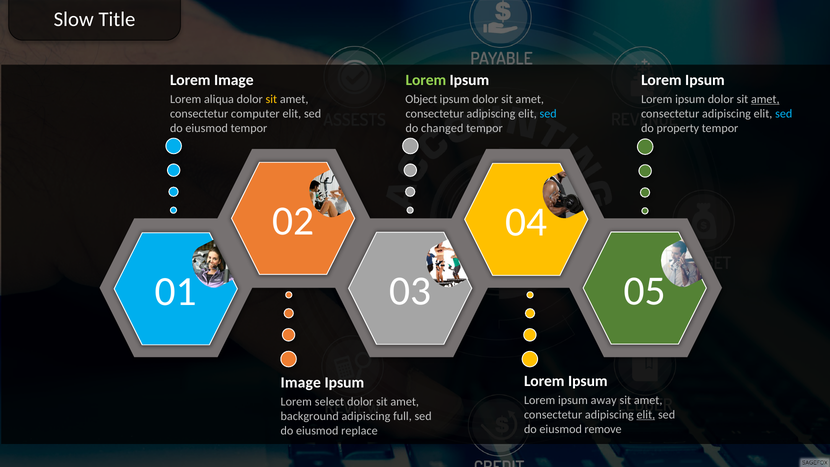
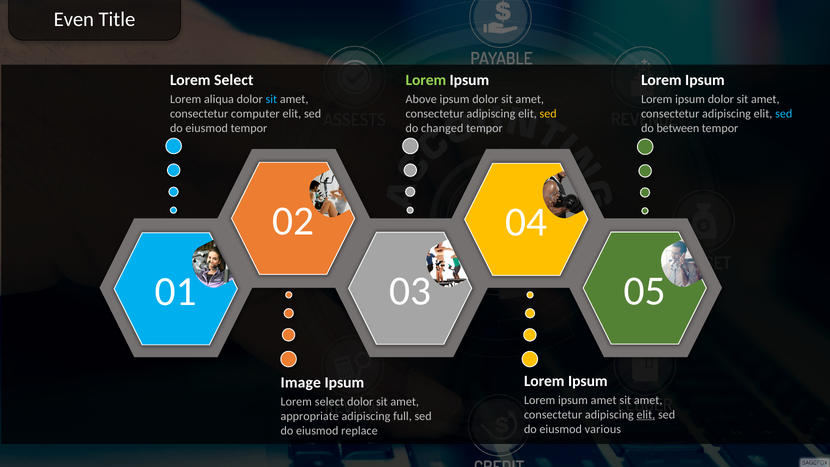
Slow: Slow -> Even
Image at (234, 80): Image -> Select
sit at (271, 99) colour: yellow -> light blue
Object: Object -> Above
amet at (765, 99) underline: present -> none
sed at (548, 114) colour: light blue -> yellow
property: property -> between
ipsum away: away -> amet
background: background -> appropriate
remove: remove -> various
